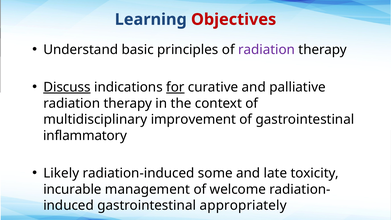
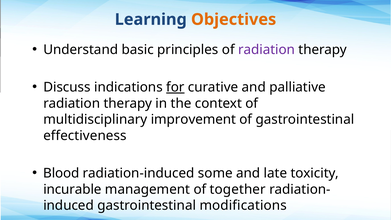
Objectives colour: red -> orange
Discuss underline: present -> none
inflammatory: inflammatory -> effectiveness
Likely: Likely -> Blood
welcome: welcome -> together
appropriately: appropriately -> modifications
